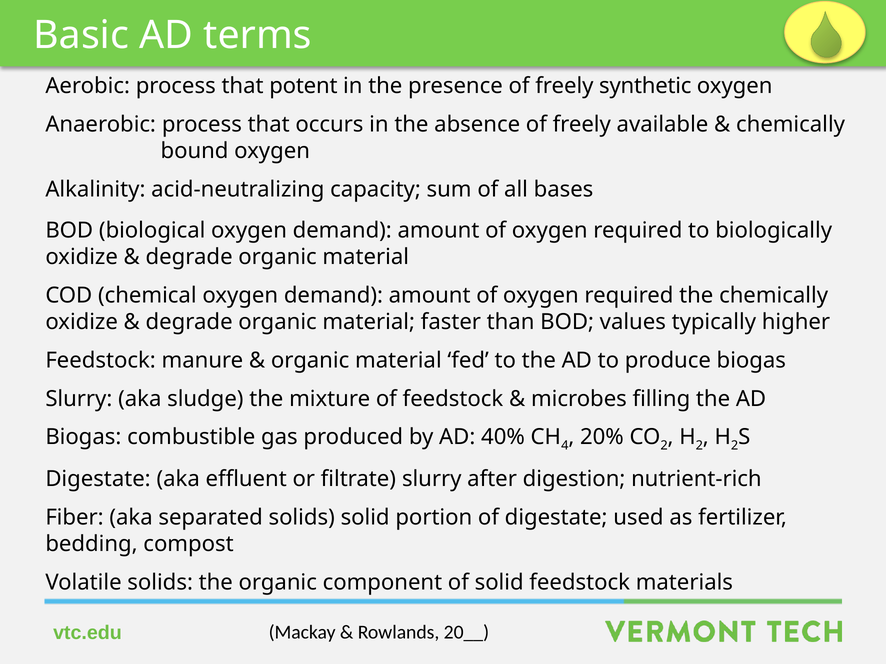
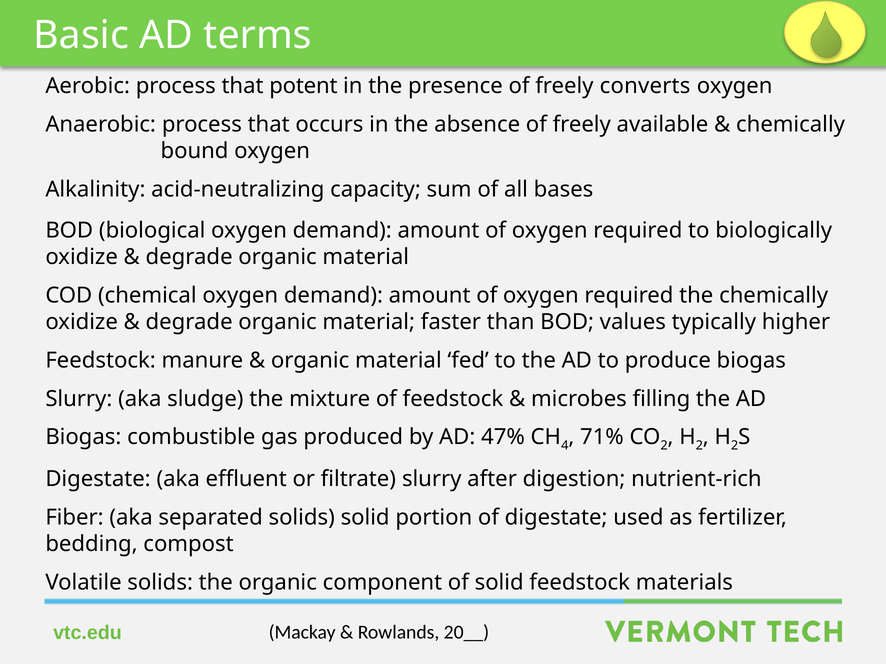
synthetic: synthetic -> converts
40%: 40% -> 47%
20%: 20% -> 71%
